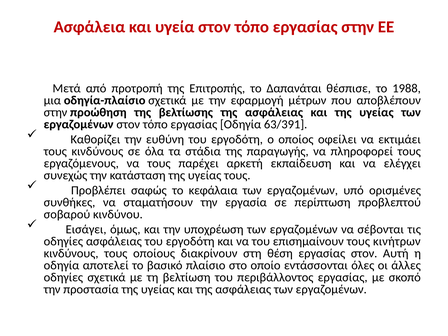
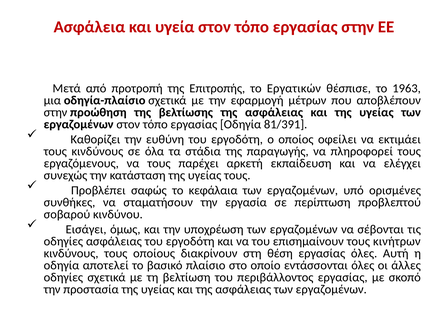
Δαπανάται: Δαπανάται -> Εργατικών
1988: 1988 -> 1963
63/391: 63/391 -> 81/391
εργασίας στον: στον -> όλες
